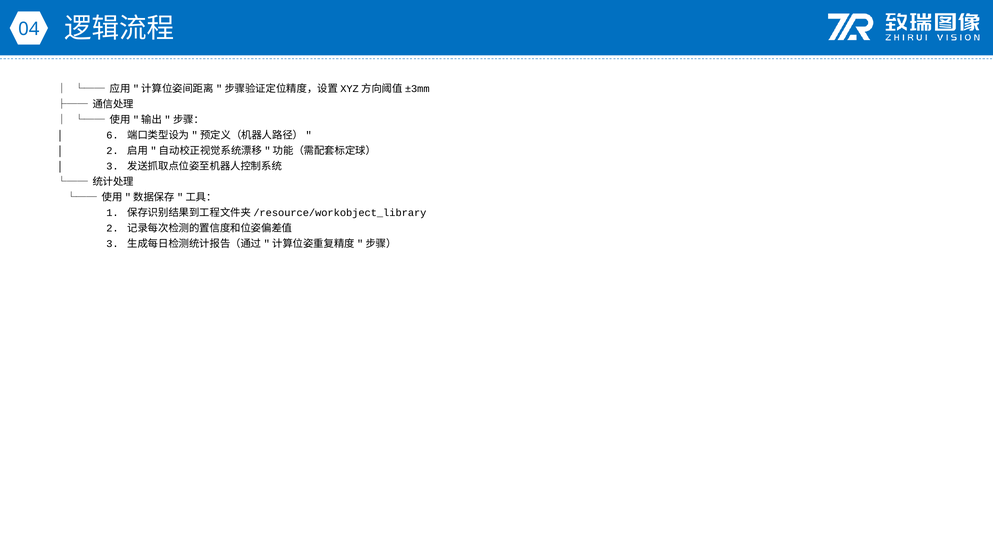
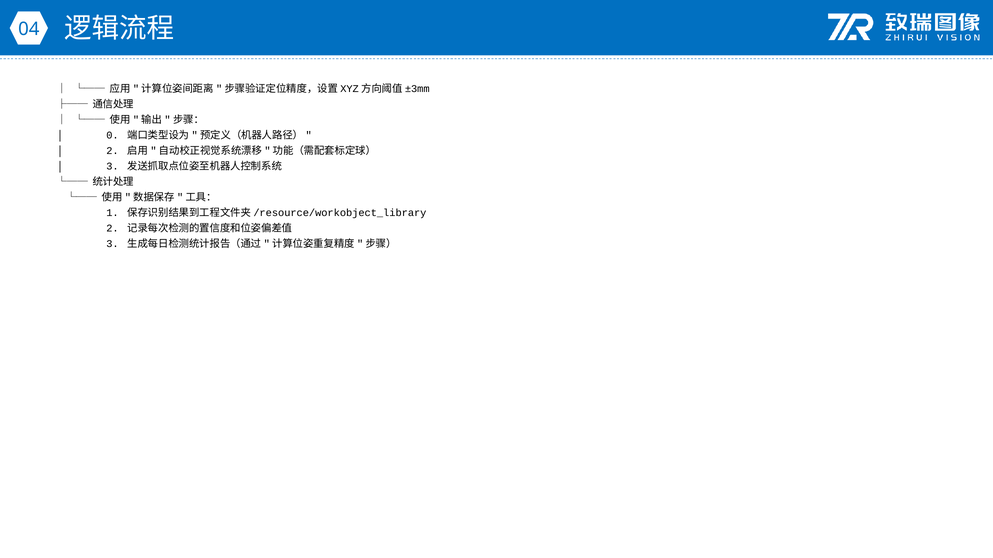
6: 6 -> 0
